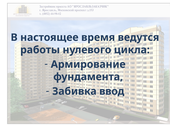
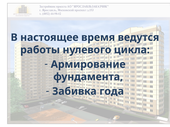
ввод: ввод -> года
